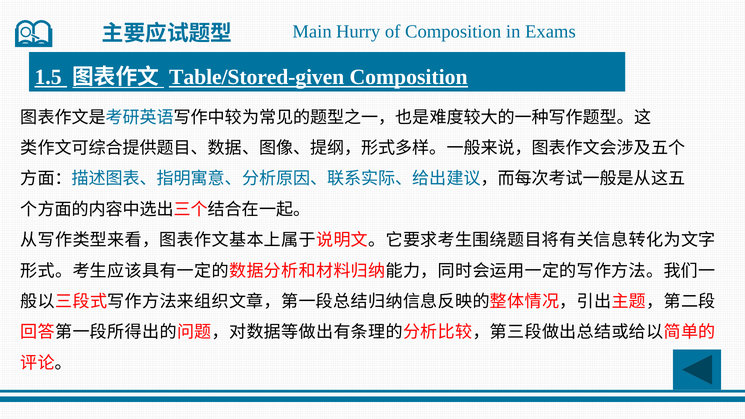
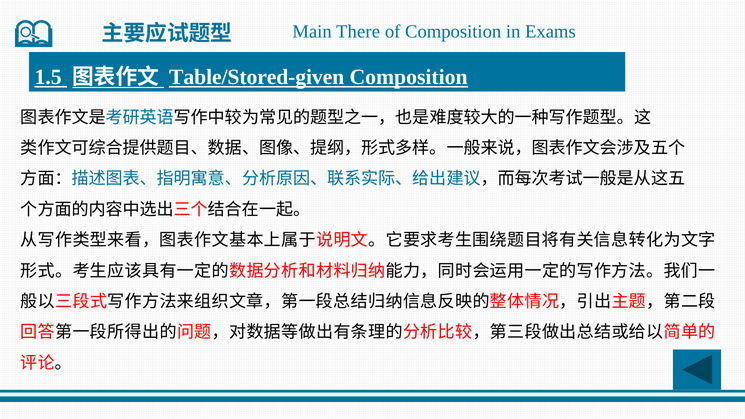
Hurry: Hurry -> There
